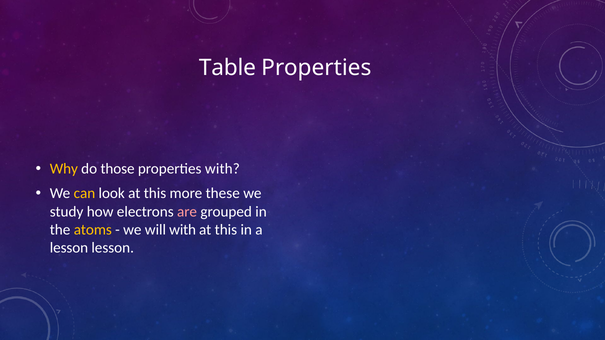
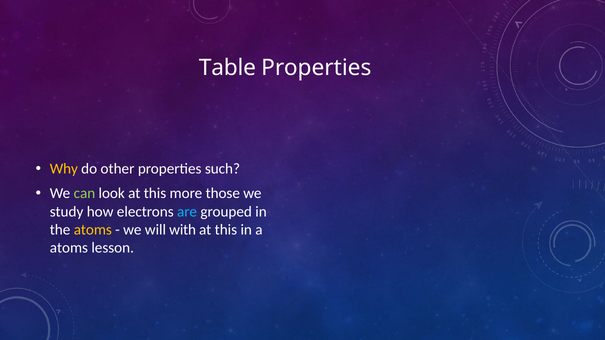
those: those -> other
properties with: with -> such
can colour: yellow -> light green
these: these -> those
are colour: pink -> light blue
lesson at (69, 248): lesson -> atoms
